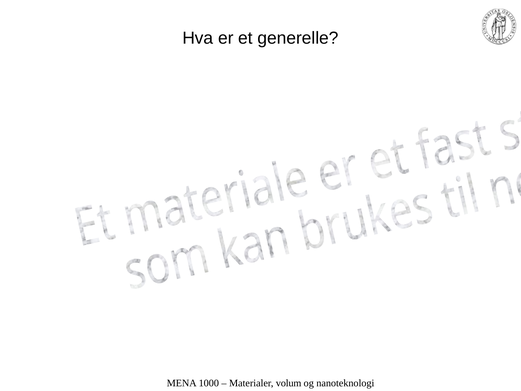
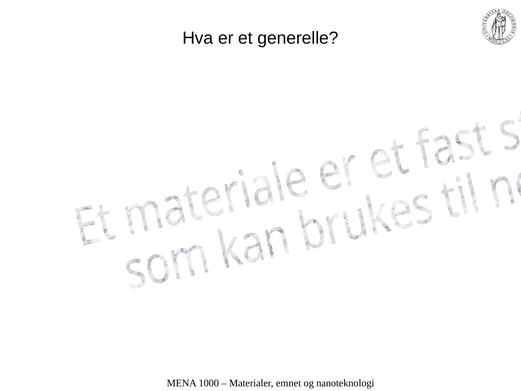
volum: volum -> emnet
